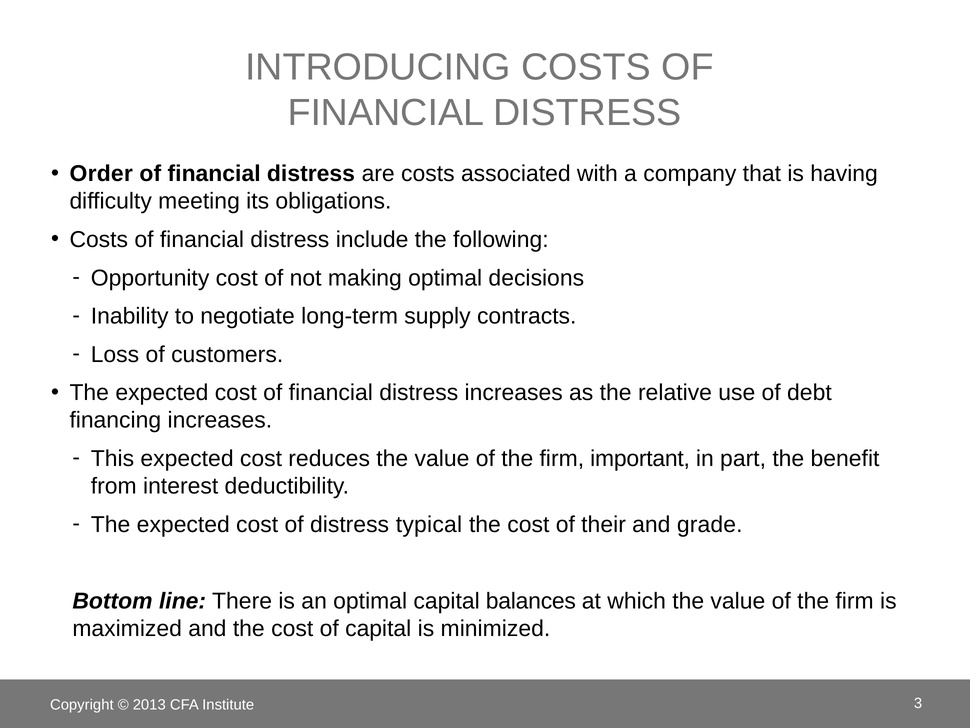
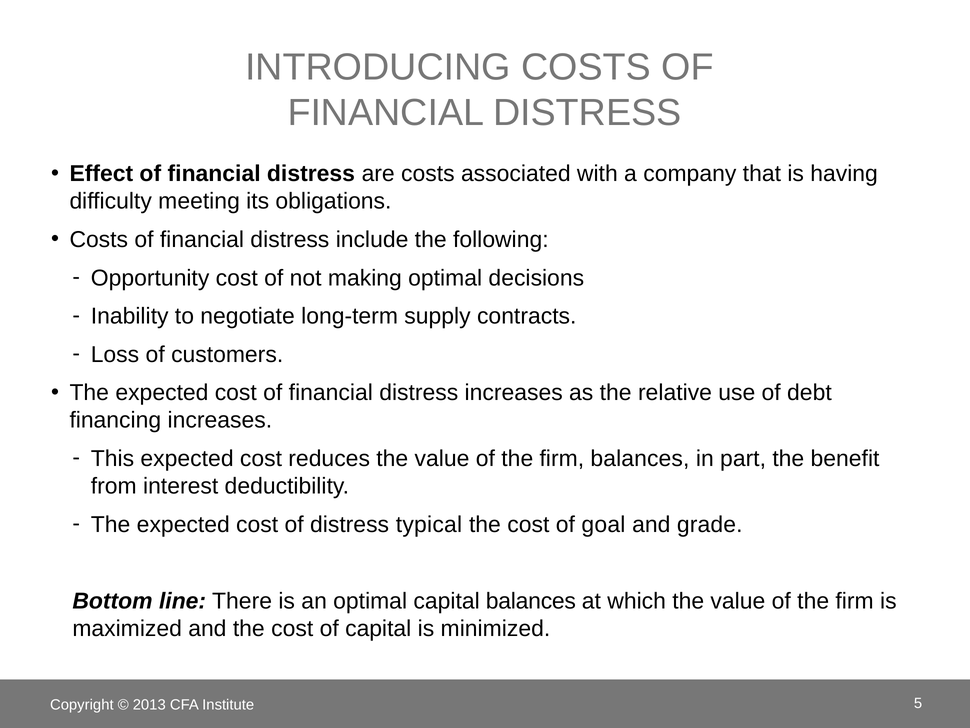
Order: Order -> Effect
firm important: important -> balances
their: their -> goal
3: 3 -> 5
